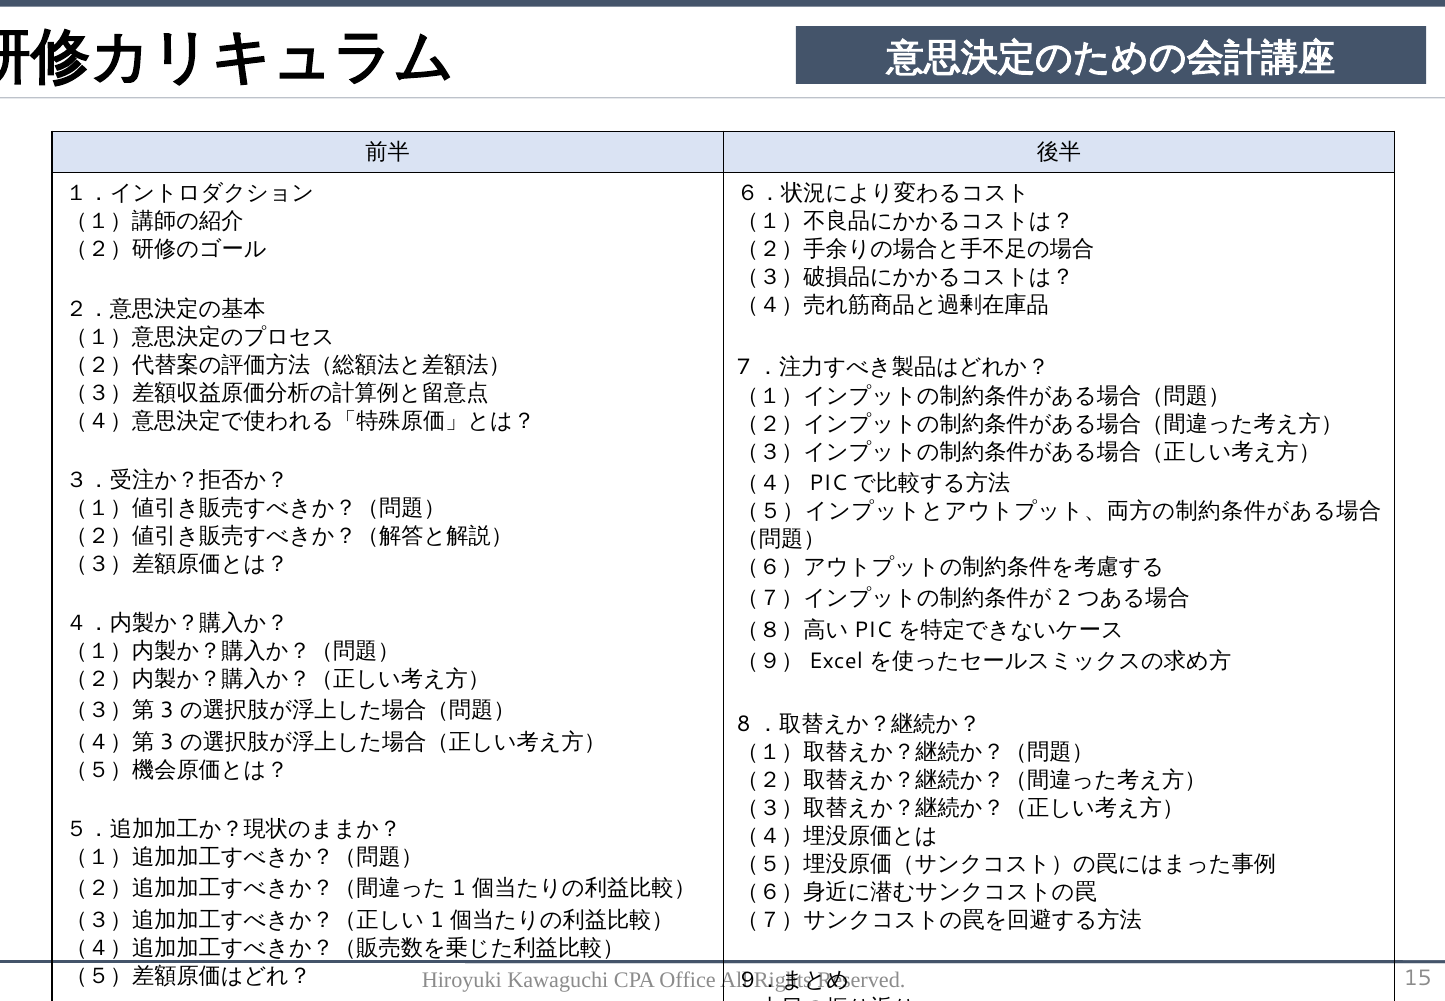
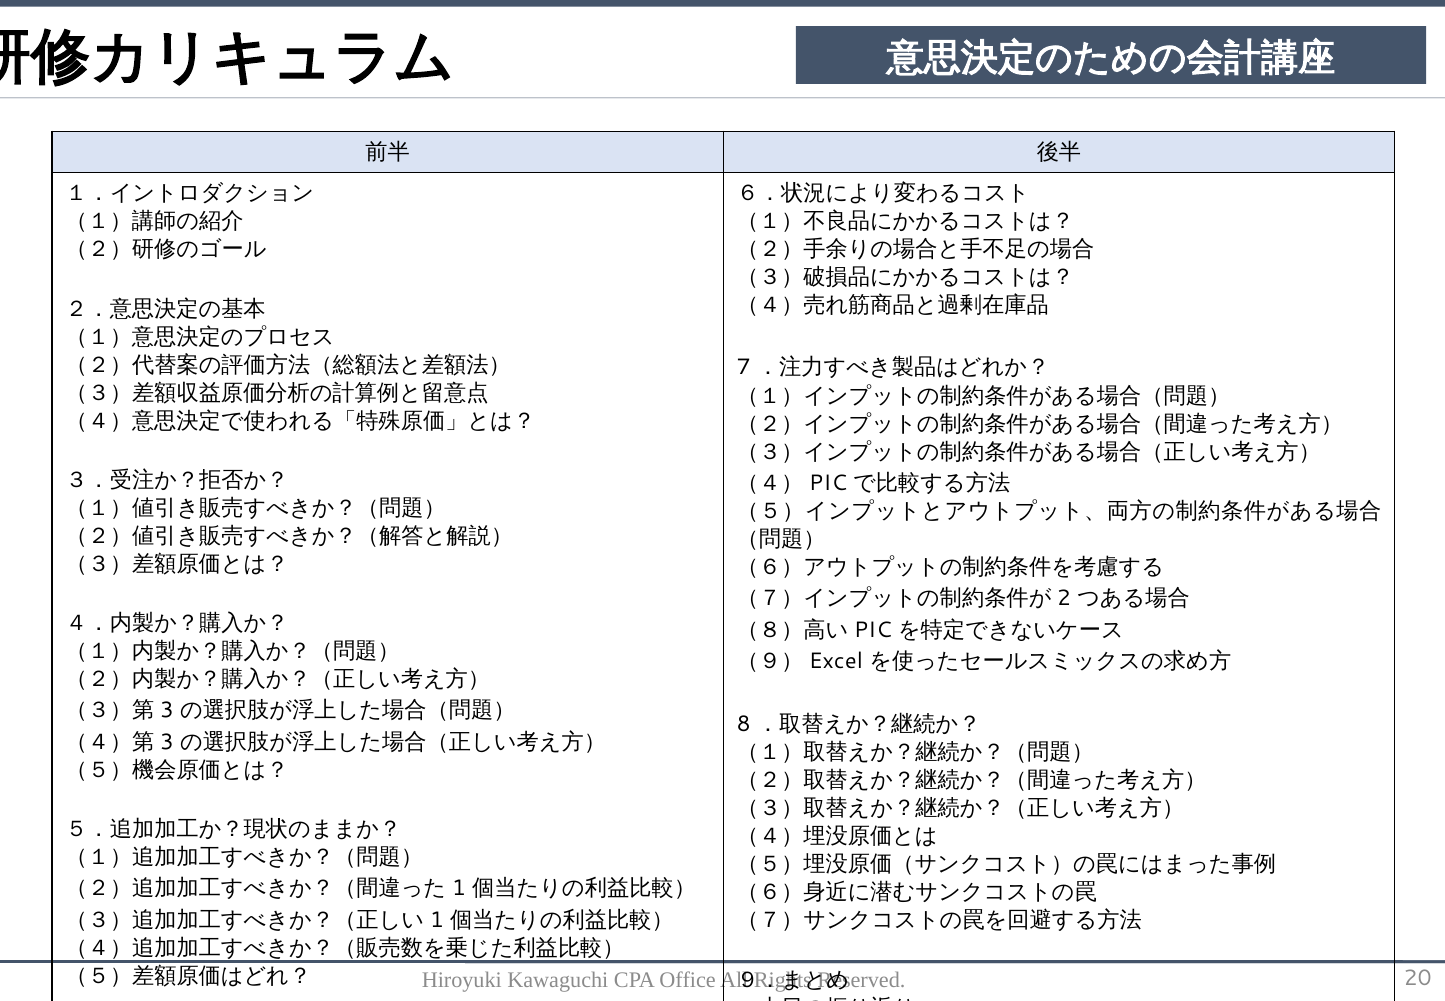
15: 15 -> 20
